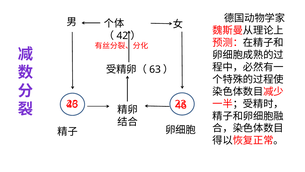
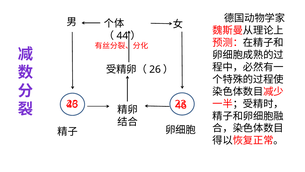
42: 42 -> 44
63: 63 -> 26
